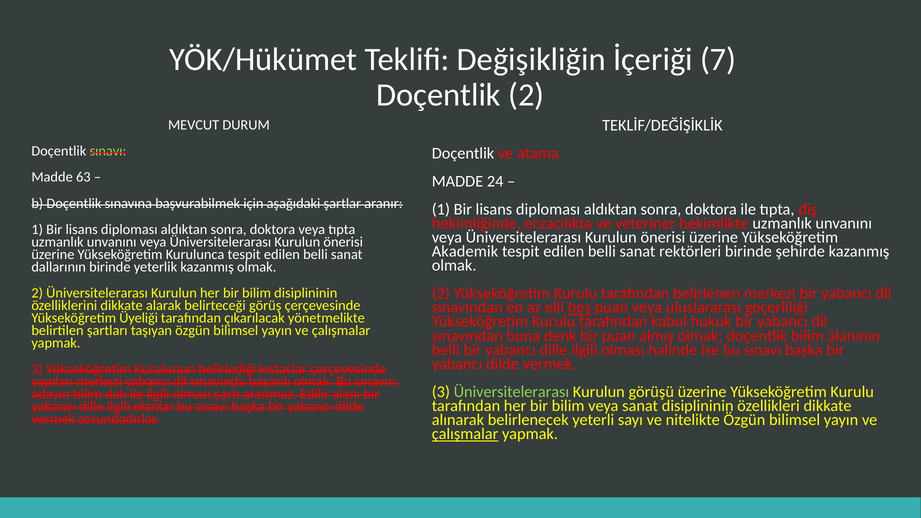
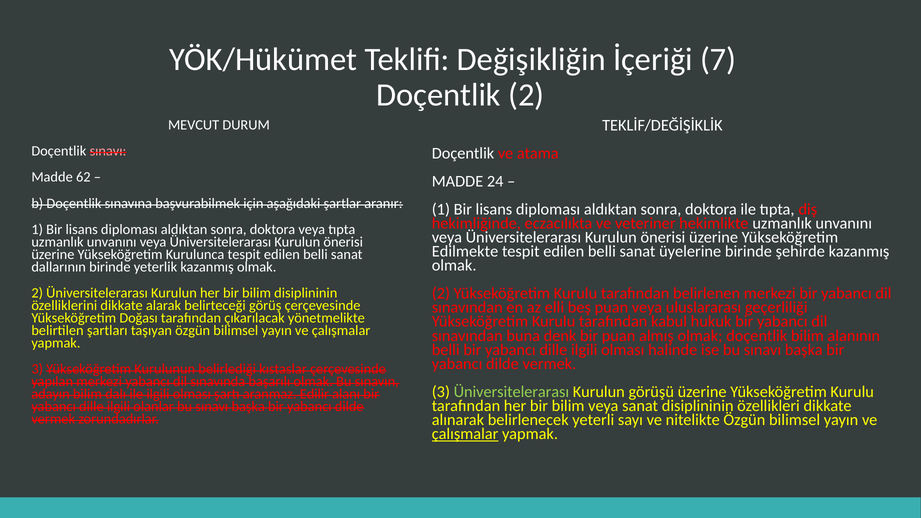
sınavı at (108, 151) colour: light green -> pink
63: 63 -> 62
Akademik: Akademik -> Edilmekte
rektörleri: rektörleri -> üyelerine
beş underline: present -> none
Üyeliği: Üyeliği -> Doğası
